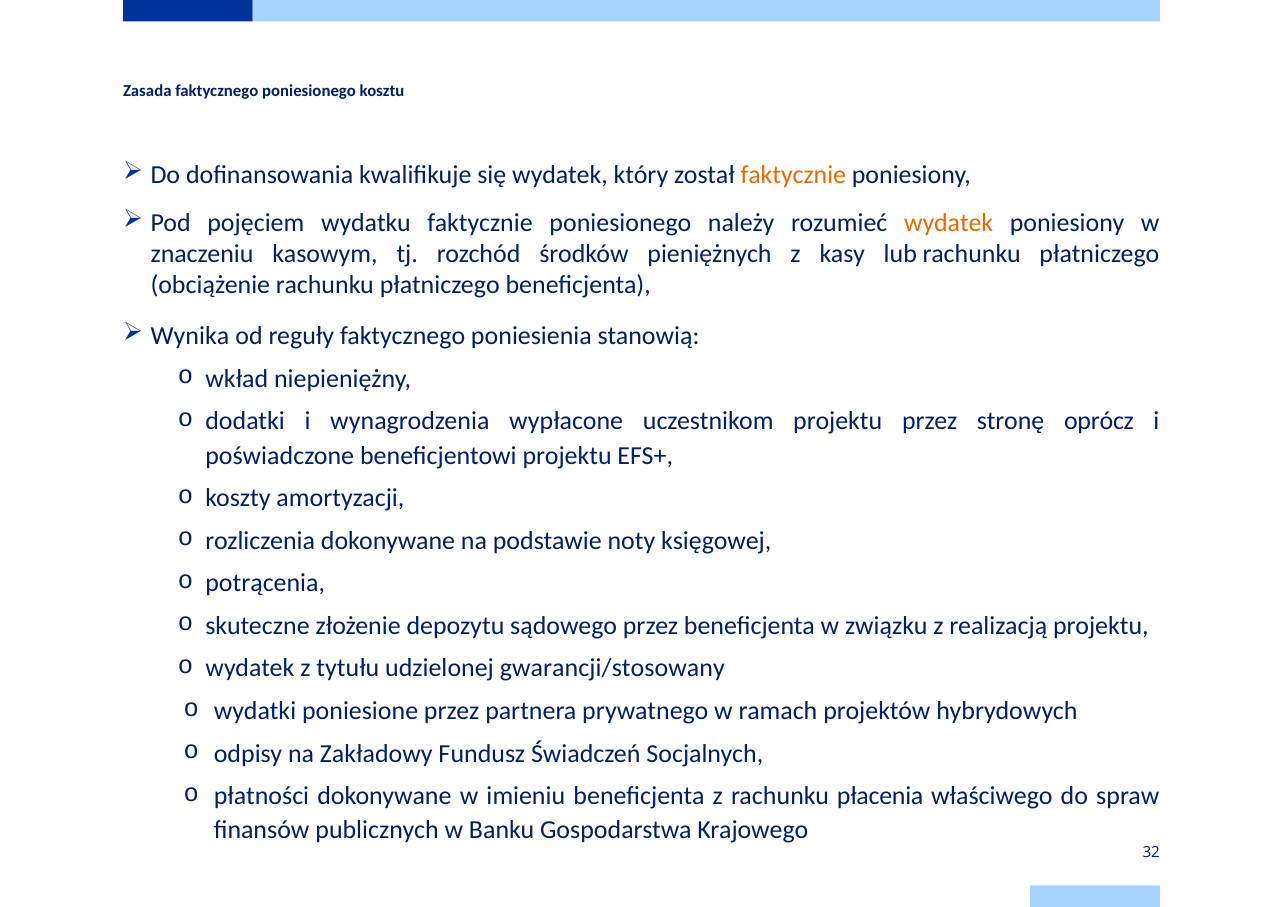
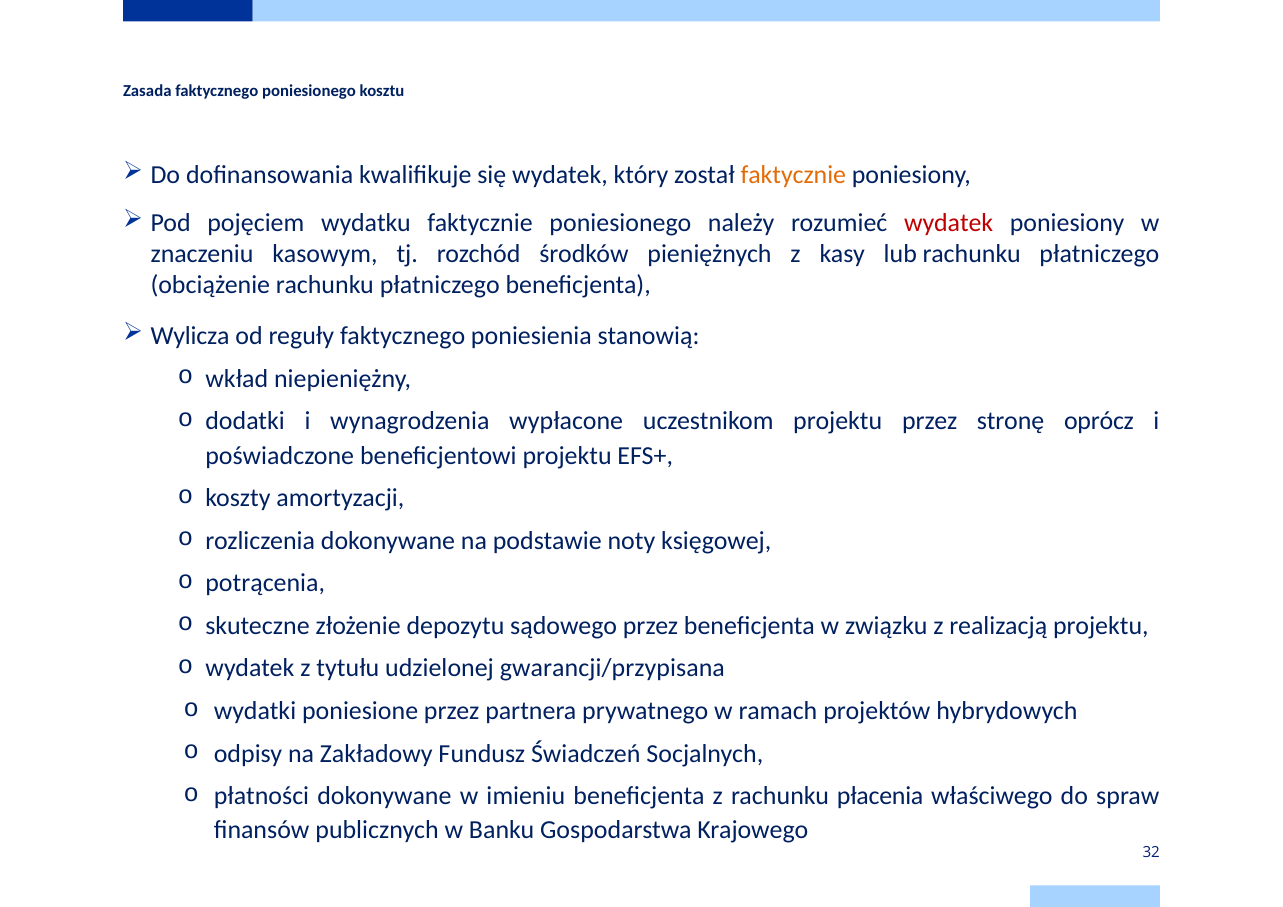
wydatek at (949, 223) colour: orange -> red
Wynika: Wynika -> Wylicza
gwarancji/stosowany: gwarancji/stosowany -> gwarancji/przypisana
